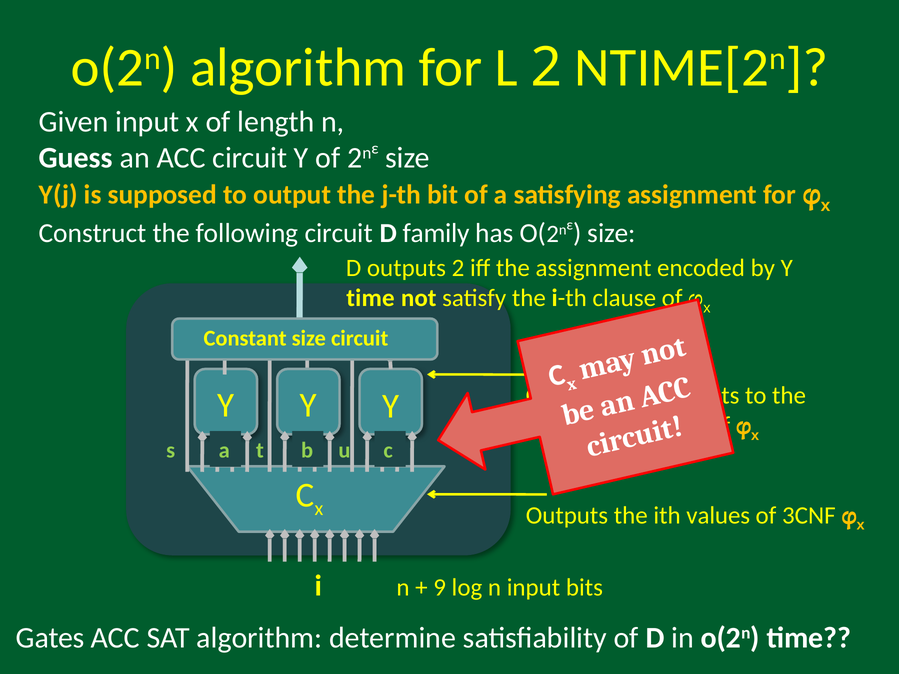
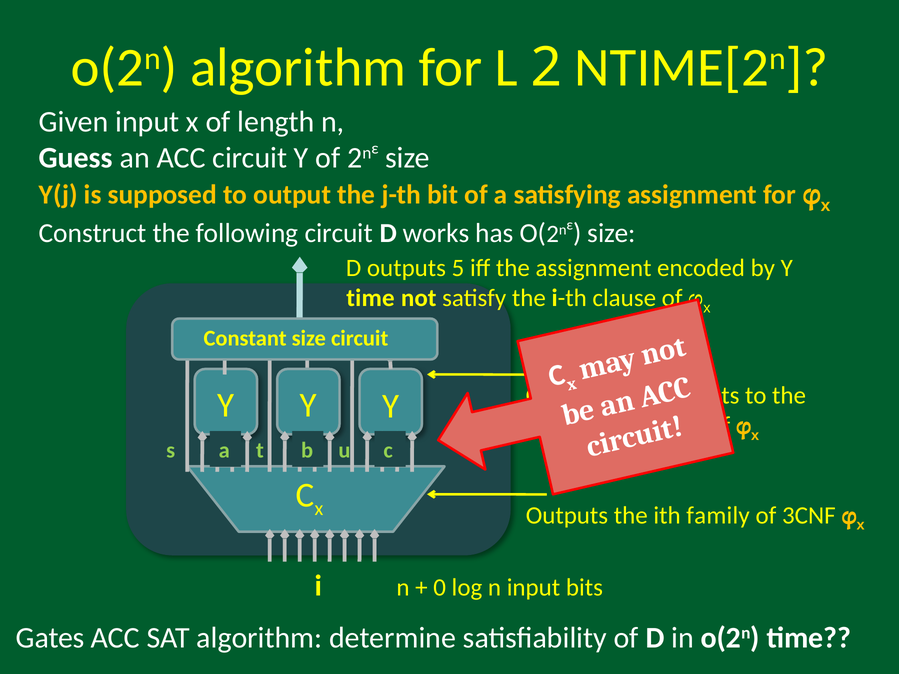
family: family -> works
outputs 2: 2 -> 5
values: values -> family
9: 9 -> 0
